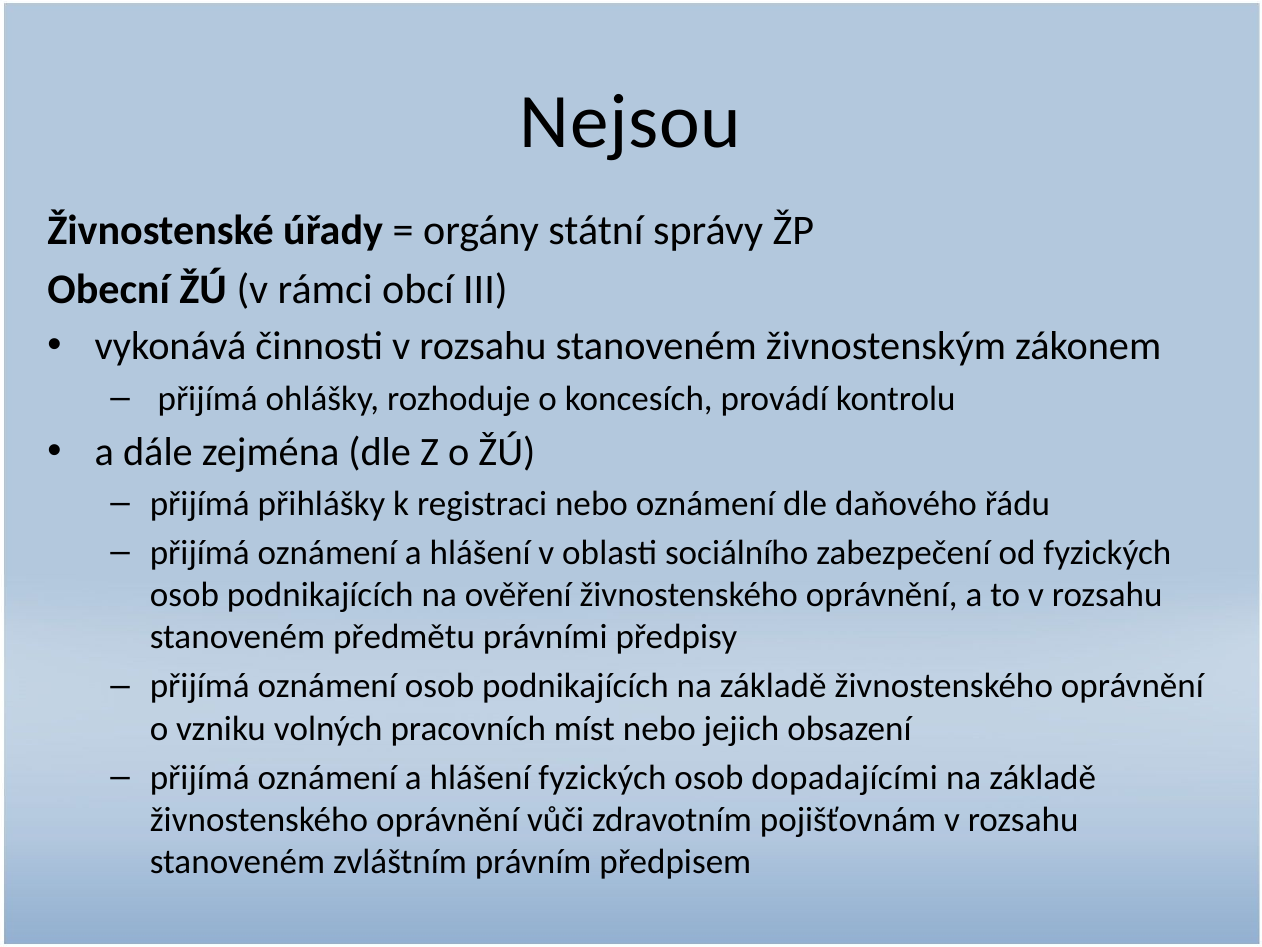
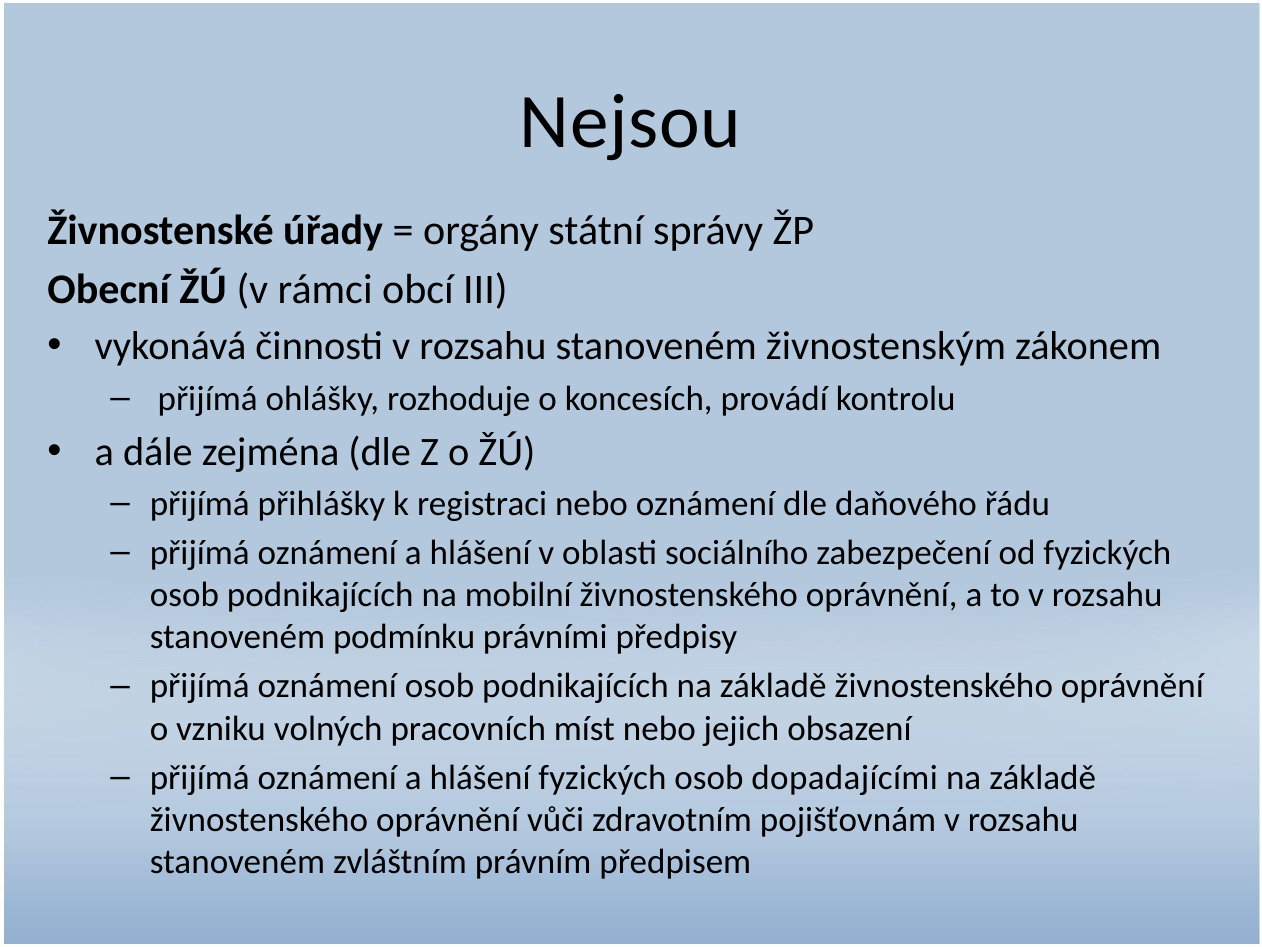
ověření: ověření -> mobilní
předmětu: předmětu -> podmínku
